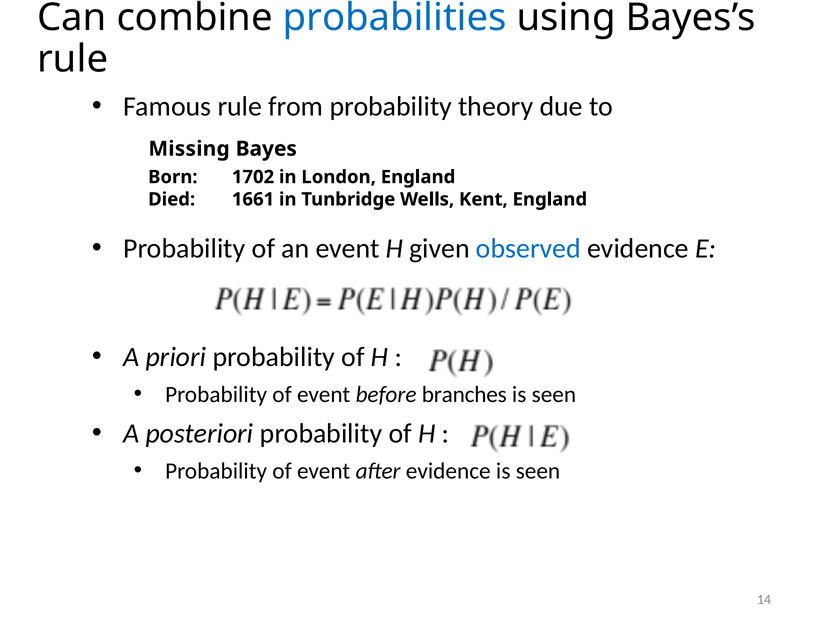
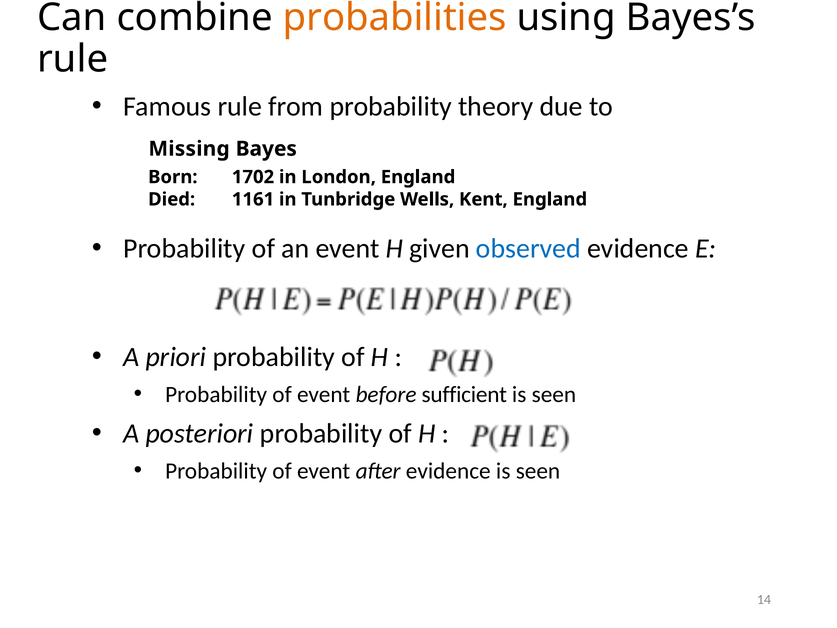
probabilities colour: blue -> orange
1661: 1661 -> 1161
branches: branches -> sufficient
